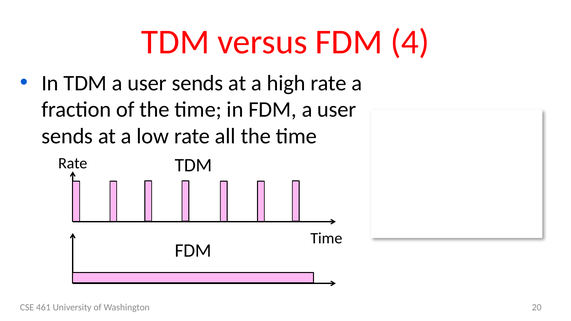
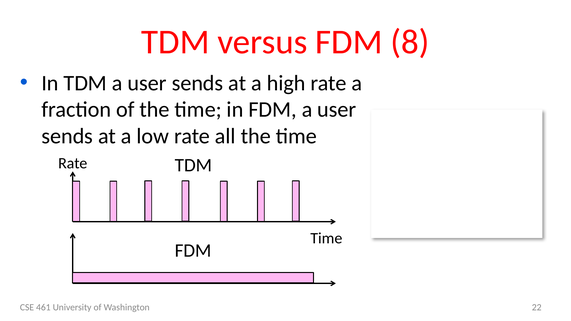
4: 4 -> 8
20: 20 -> 22
